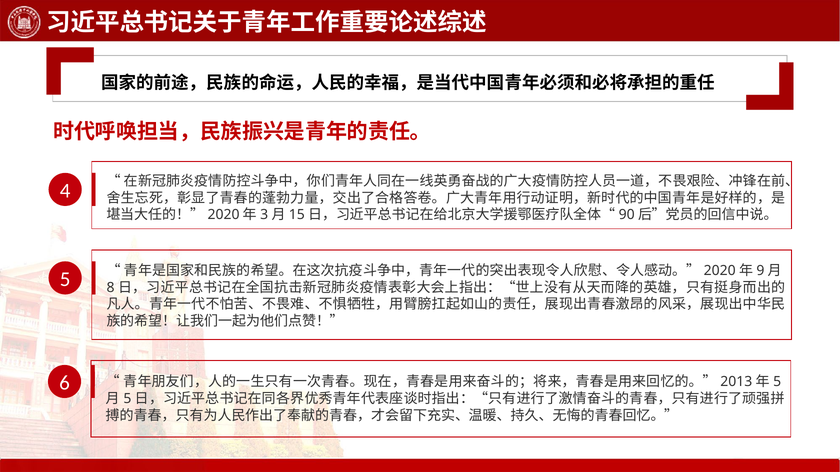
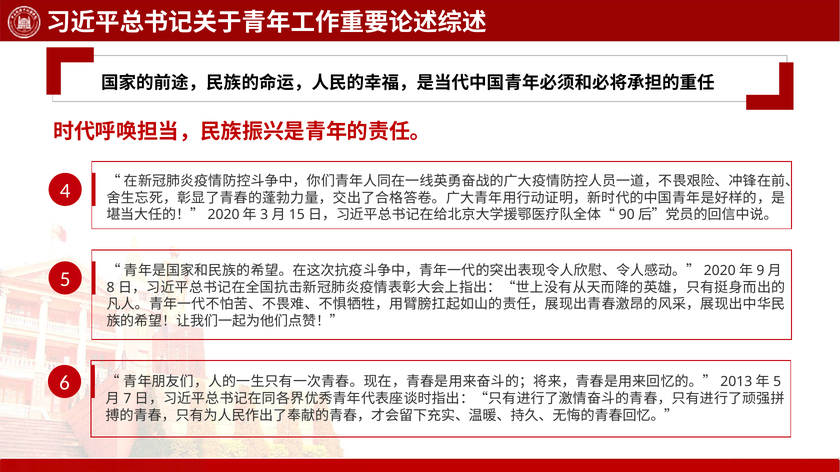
5 at (127, 399): 5 -> 7
